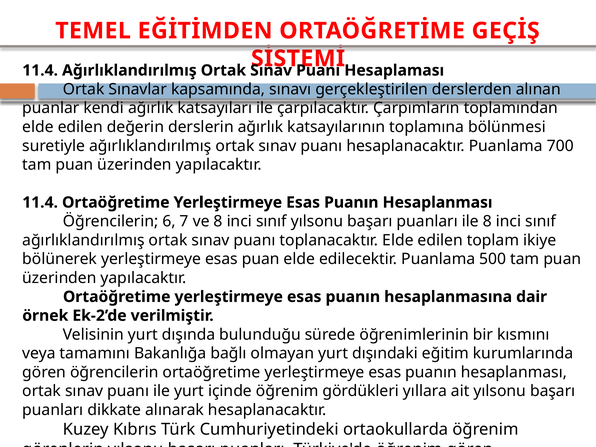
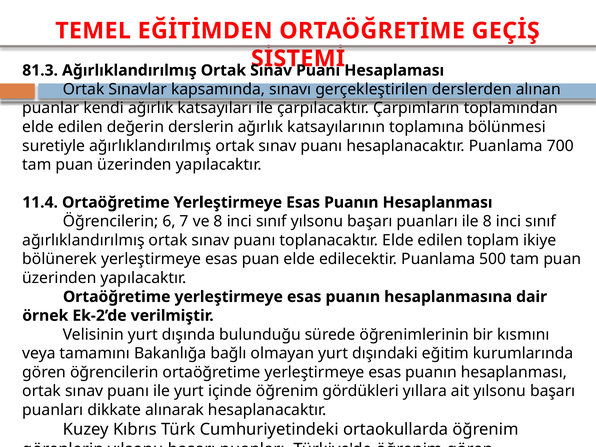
11.4 at (40, 70): 11.4 -> 81.3
